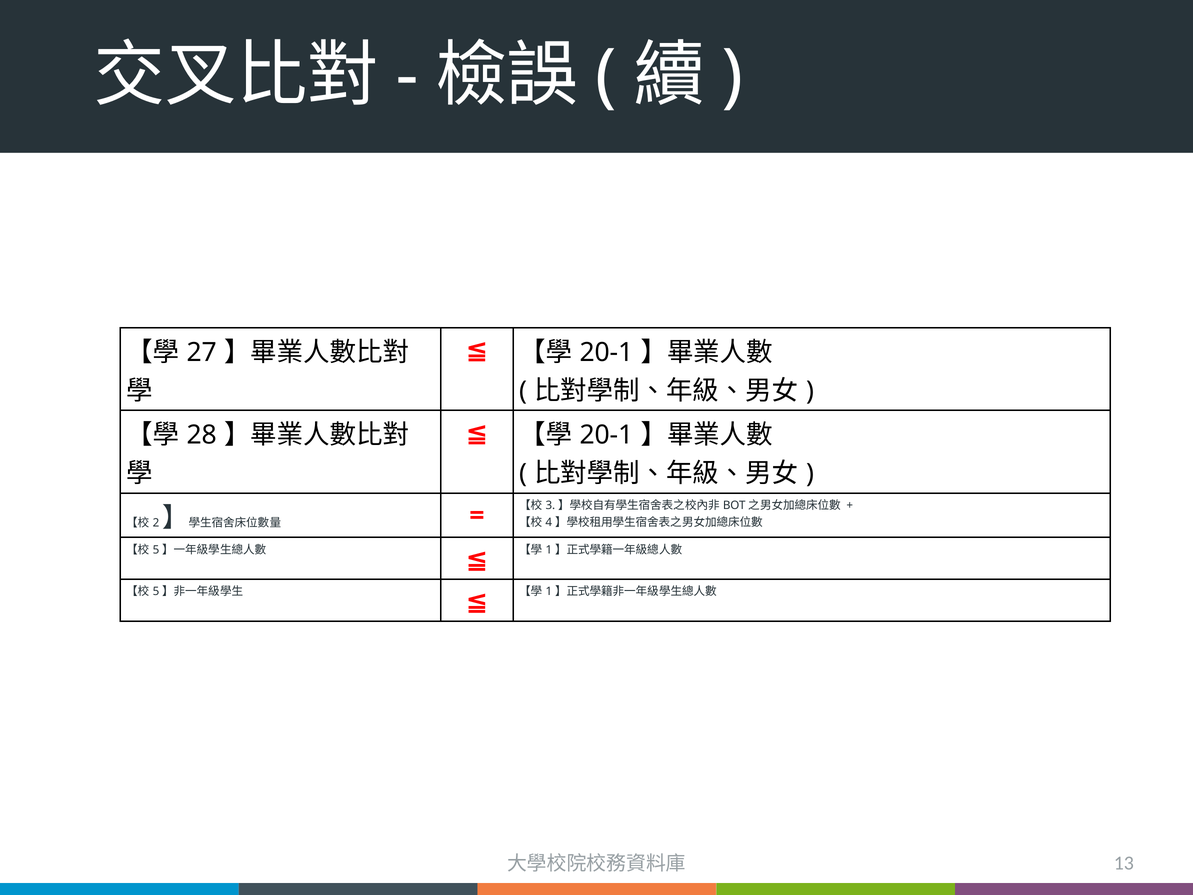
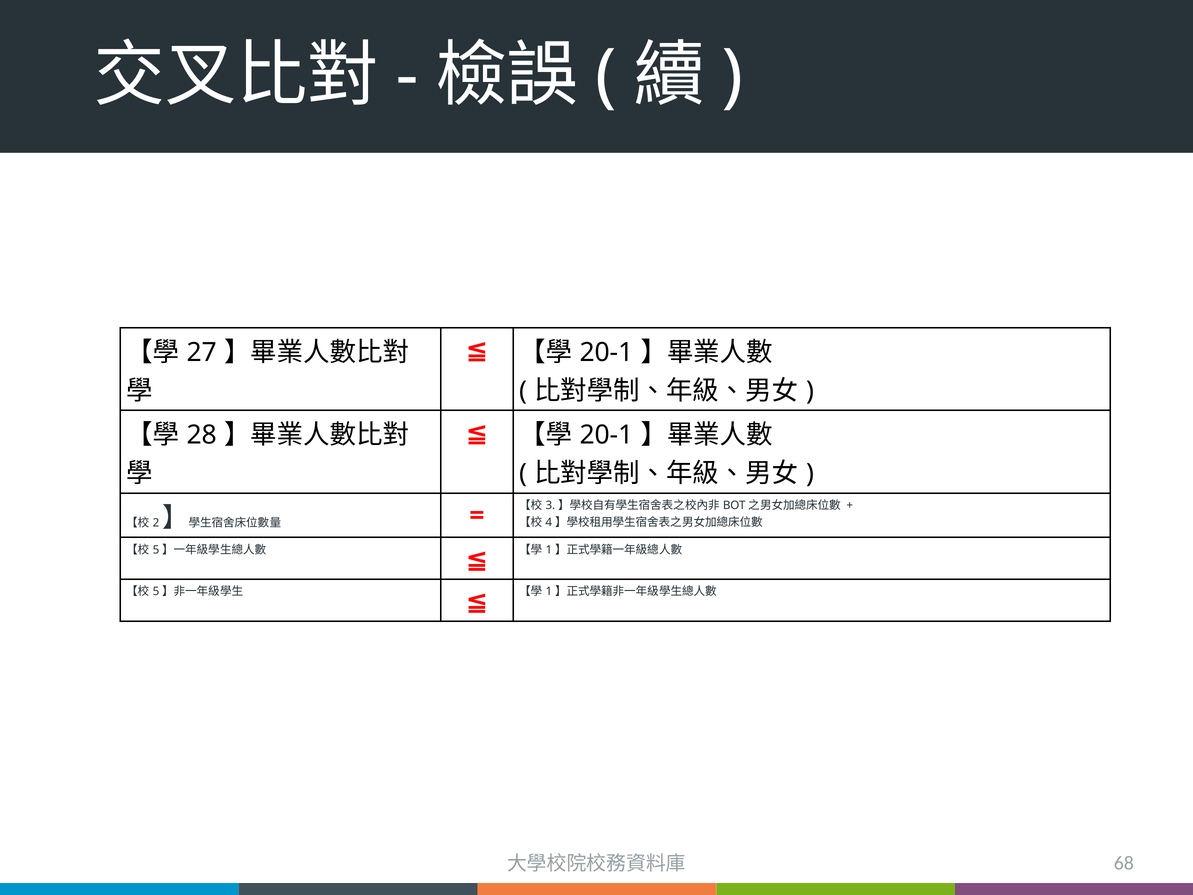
13: 13 -> 68
